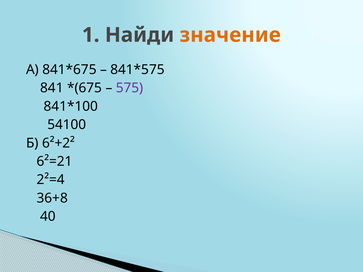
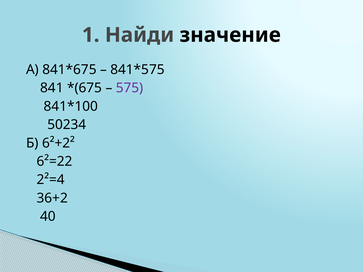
значение colour: orange -> black
54100: 54100 -> 50234
6²=21: 6²=21 -> 6²=22
36+8: 36+8 -> 36+2
